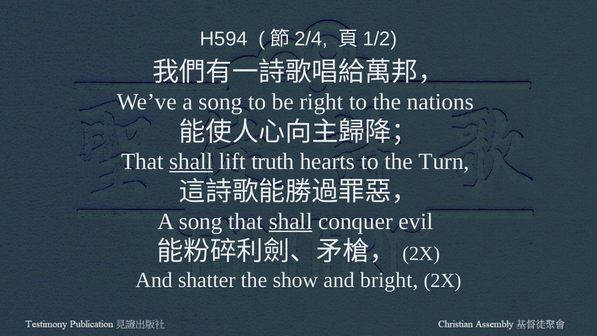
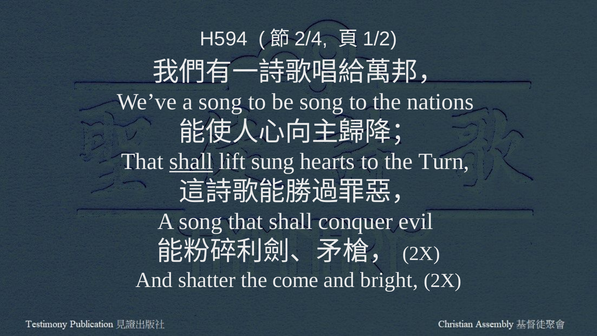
be right: right -> song
truth: truth -> sung
shall at (291, 221) underline: present -> none
show: show -> come
